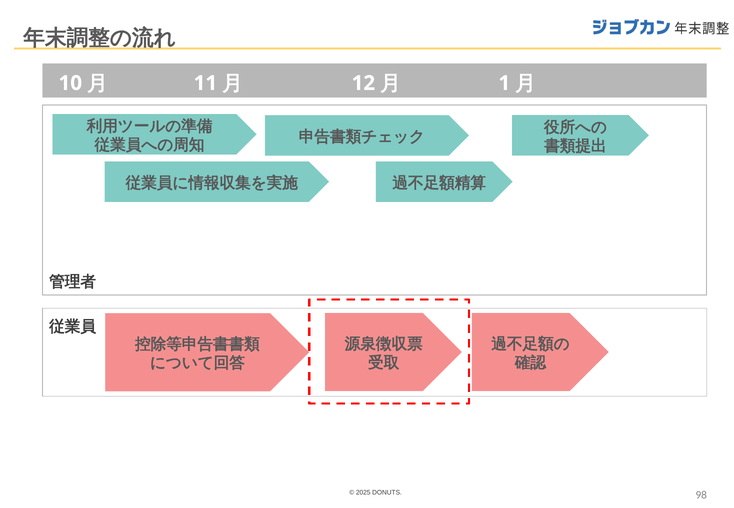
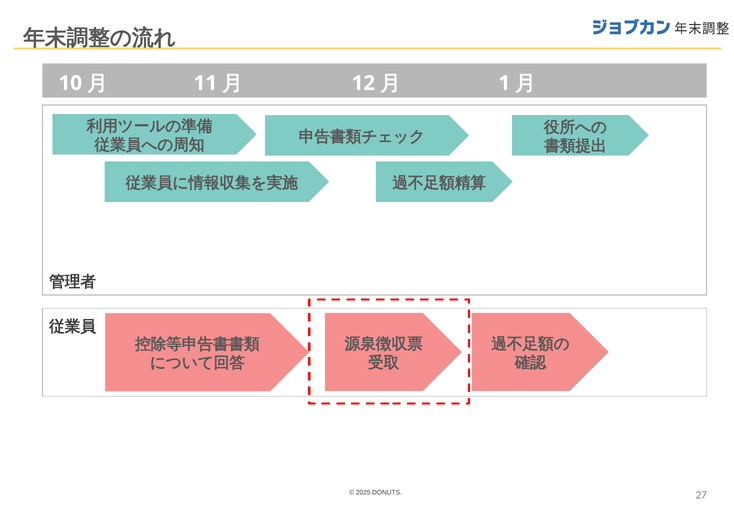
98: 98 -> 27
